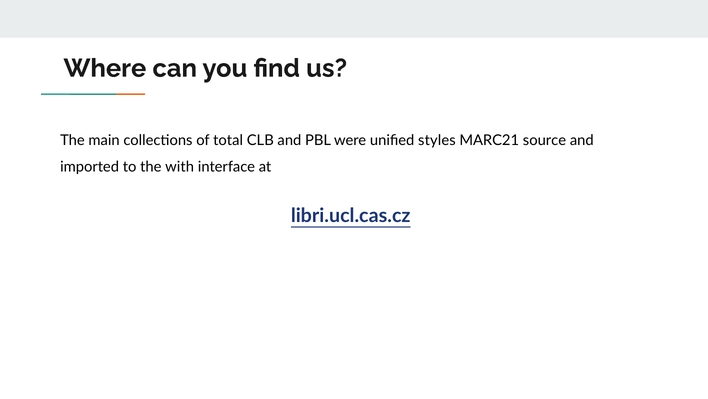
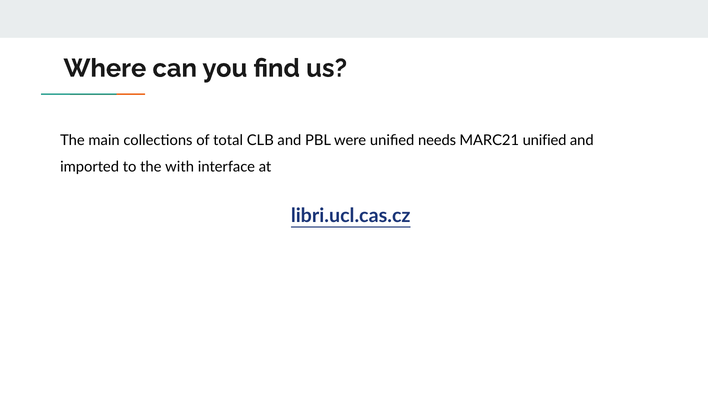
styles: styles -> needs
MARC21 source: source -> unified
